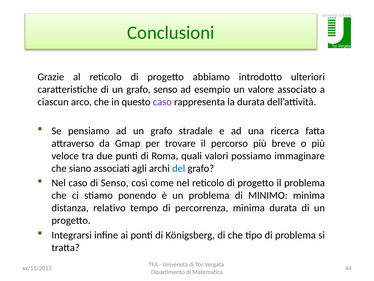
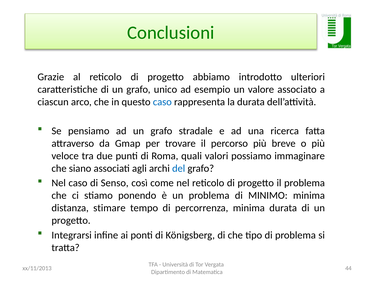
grafo senso: senso -> unico
caso at (162, 102) colour: purple -> blue
relativo: relativo -> stimare
